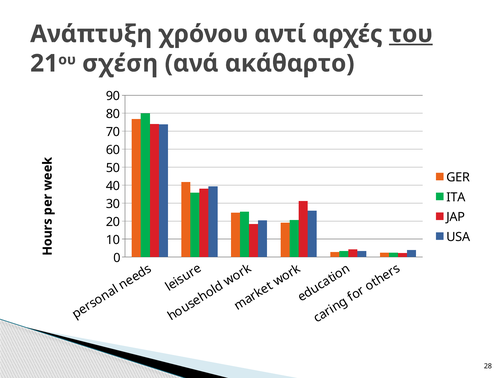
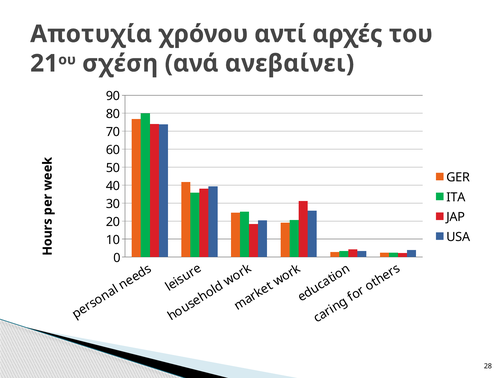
Ανάπτυξη: Ανάπτυξη -> Αποτυχία
του underline: present -> none
ακάθαρτο: ακάθαρτο -> ανεβαίνει
